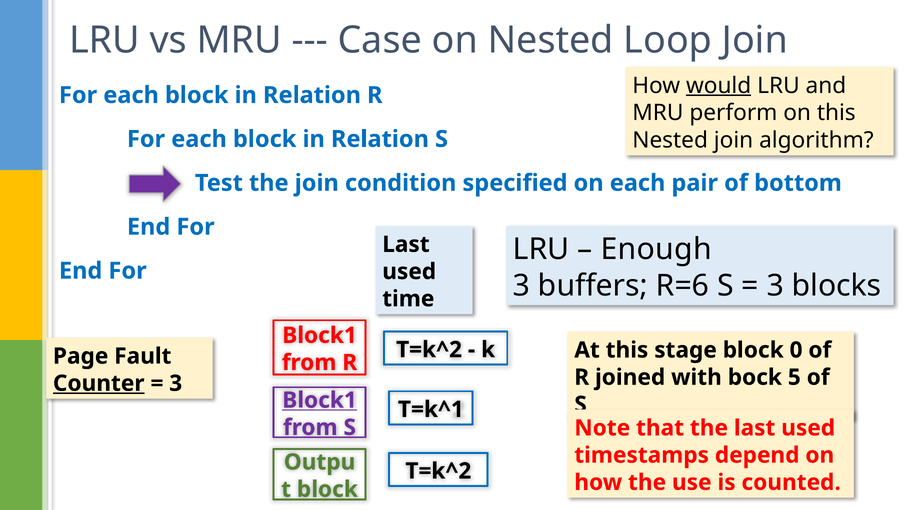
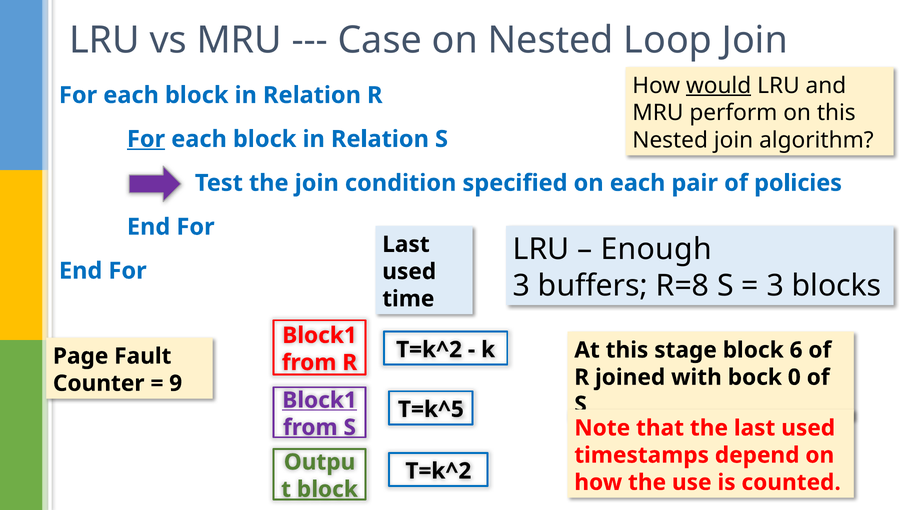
For at (146, 139) underline: none -> present
bottom: bottom -> policies
R=6: R=6 -> R=8
0: 0 -> 6
5: 5 -> 0
Counter underline: present -> none
3 at (176, 383): 3 -> 9
T=k^1: T=k^1 -> T=k^5
